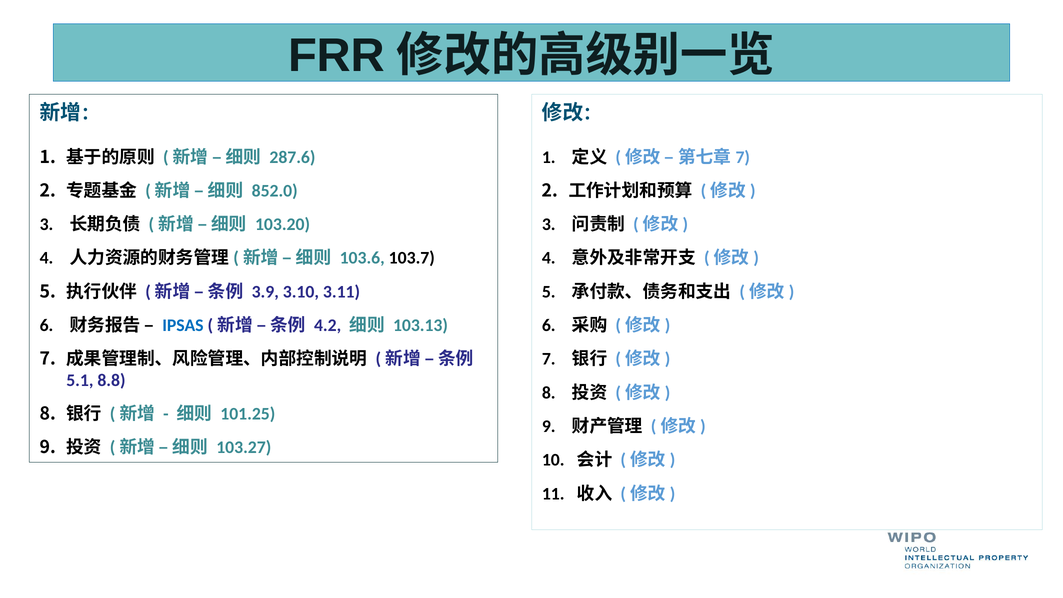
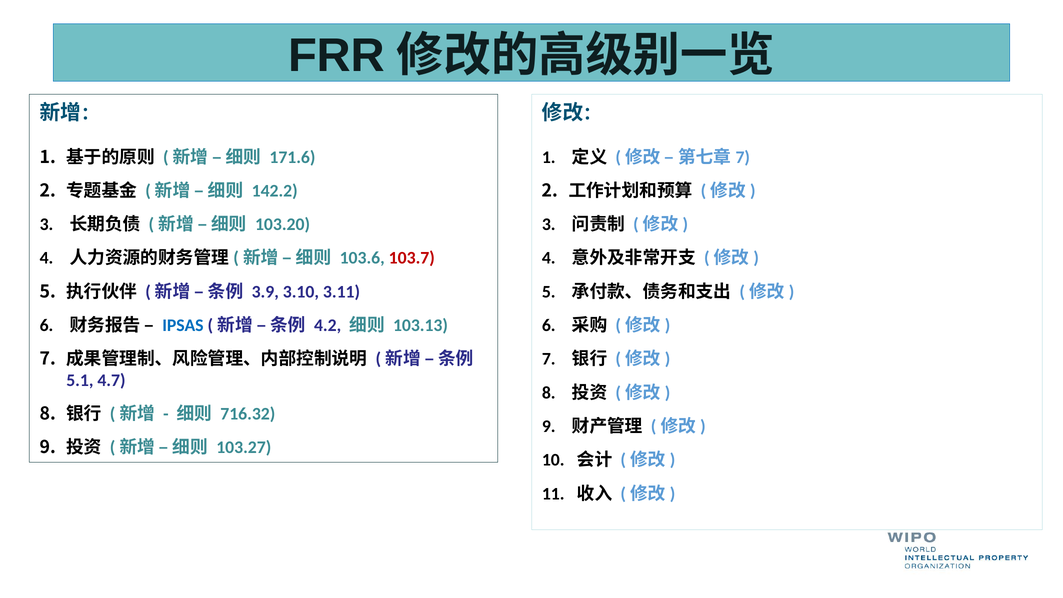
287.6: 287.6 -> 171.6
852.0: 852.0 -> 142.2
103.7 colour: black -> red
8.8: 8.8 -> 4.7
101.25: 101.25 -> 716.32
